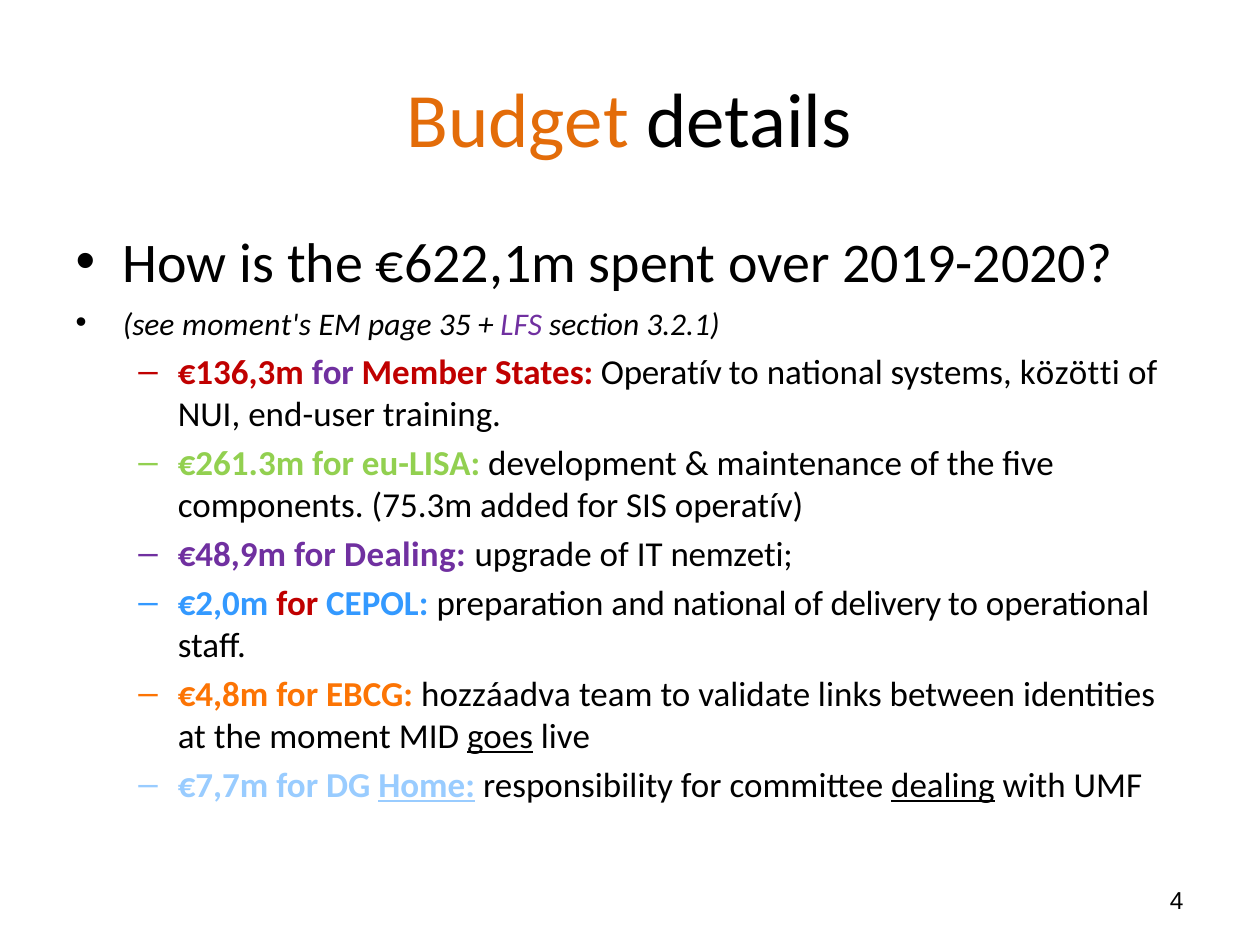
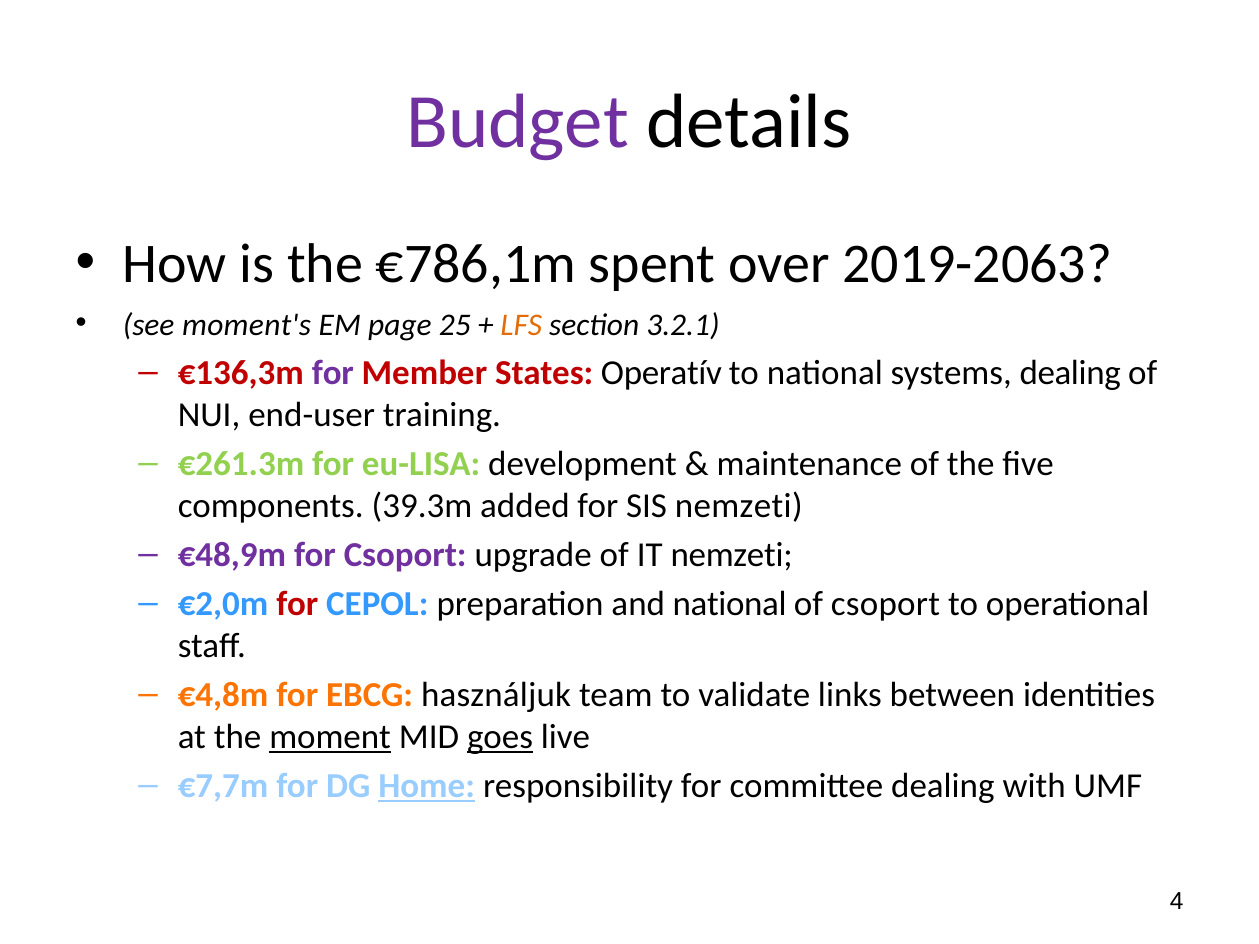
Budget colour: orange -> purple
€622,1m: €622,1m -> €786,1m
2019-2020: 2019-2020 -> 2019-2063
35: 35 -> 25
LFS colour: purple -> orange
systems közötti: közötti -> dealing
75.3m: 75.3m -> 39.3m
SIS operatív: operatív -> nemzeti
for Dealing: Dealing -> Csoport
of delivery: delivery -> csoport
hozzáadva: hozzáadva -> használjuk
moment underline: none -> present
dealing at (943, 786) underline: present -> none
